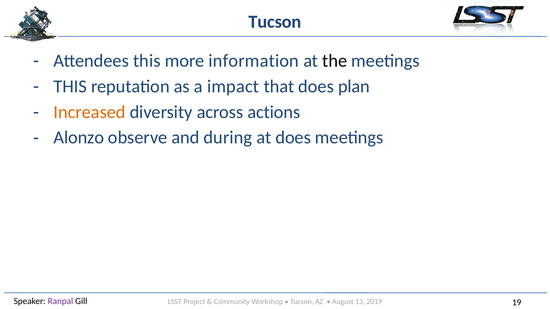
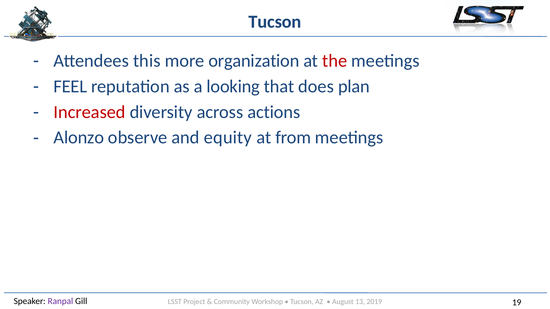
information: information -> organization
the colour: black -> red
THIS at (70, 86): THIS -> FEEL
impact: impact -> looking
Increased colour: orange -> red
during: during -> equity
at does: does -> from
